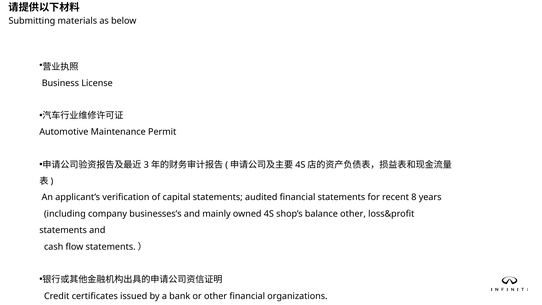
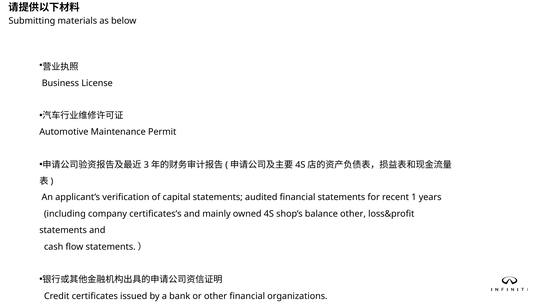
8: 8 -> 1
businesses’s: businesses’s -> certificates’s
